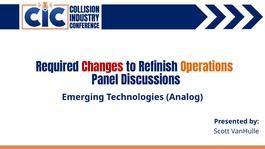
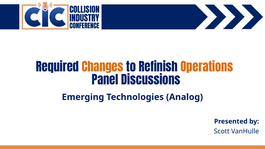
Changes colour: red -> orange
